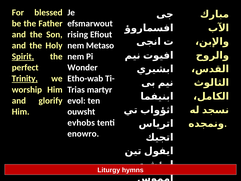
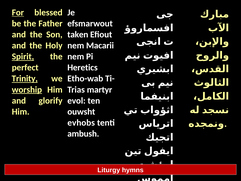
For underline: none -> present
rising: rising -> taken
Metaso: Metaso -> Macarii
Wonder: Wonder -> Heretics
worship underline: none -> present
enowro: enowro -> ambush
